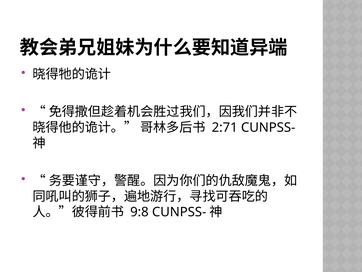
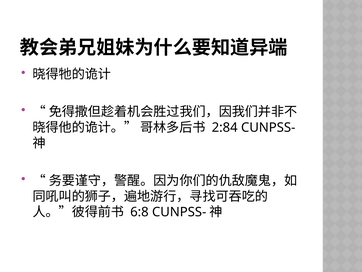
2:71: 2:71 -> 2:84
9:8: 9:8 -> 6:8
